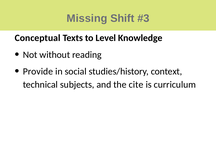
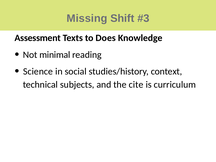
Conceptual: Conceptual -> Assessment
Level: Level -> Does
without: without -> minimal
Provide: Provide -> Science
